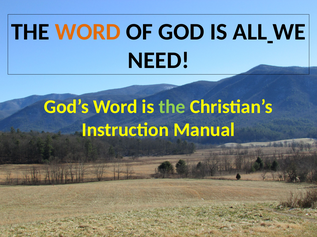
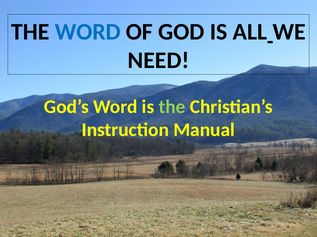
WORD at (88, 32) colour: orange -> blue
